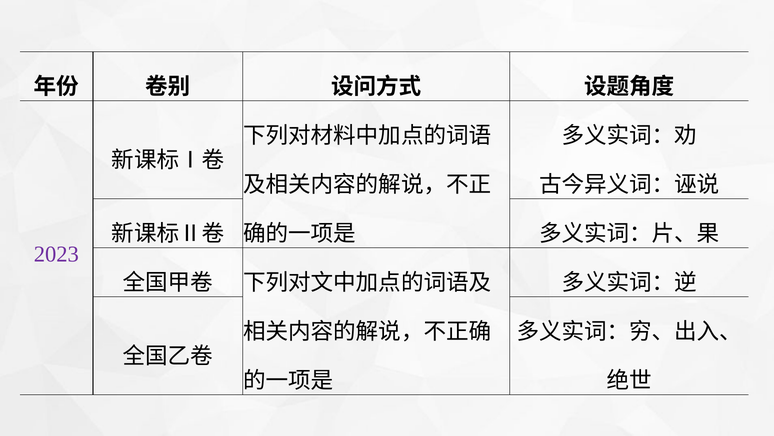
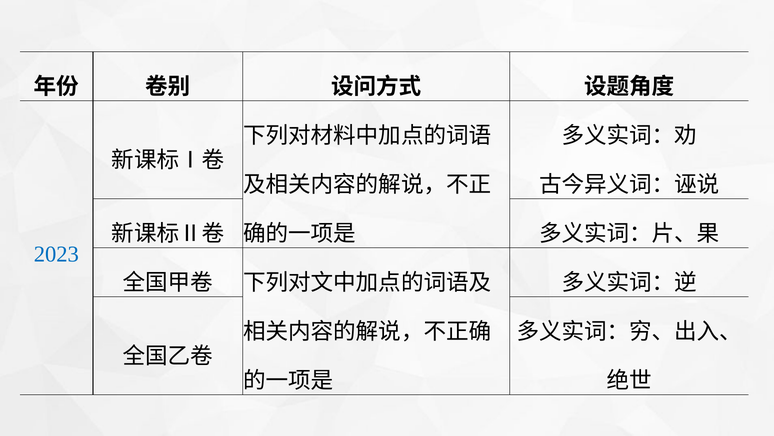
2023 colour: purple -> blue
